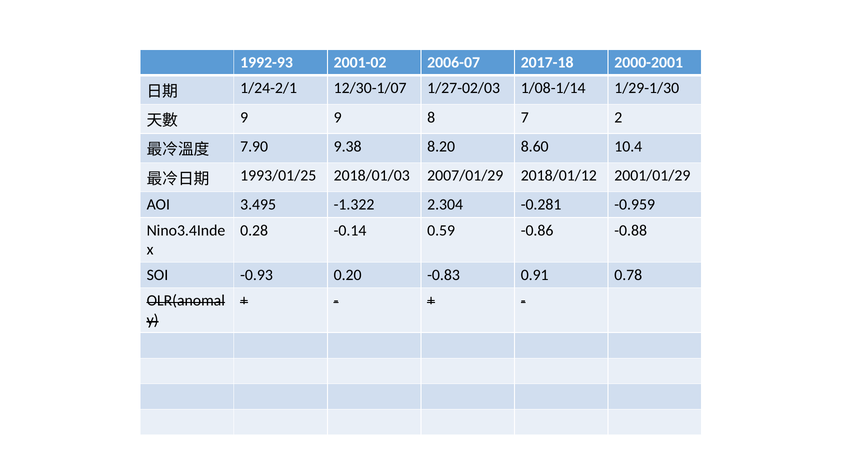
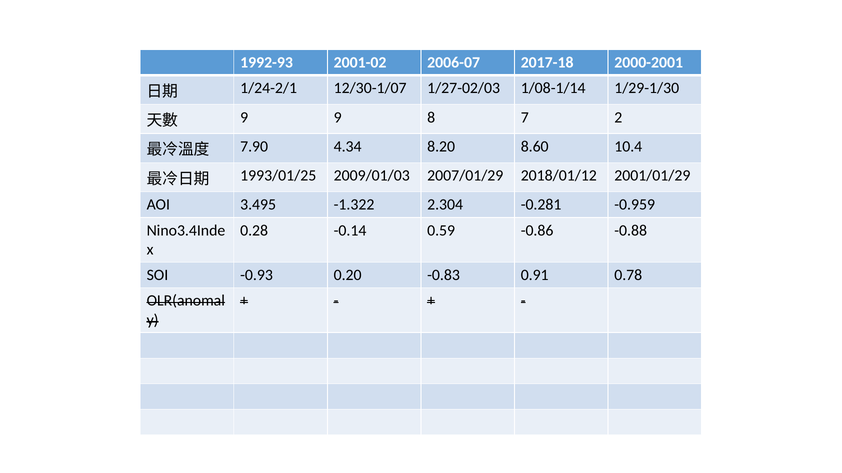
9.38: 9.38 -> 4.34
2018/01/03: 2018/01/03 -> 2009/01/03
